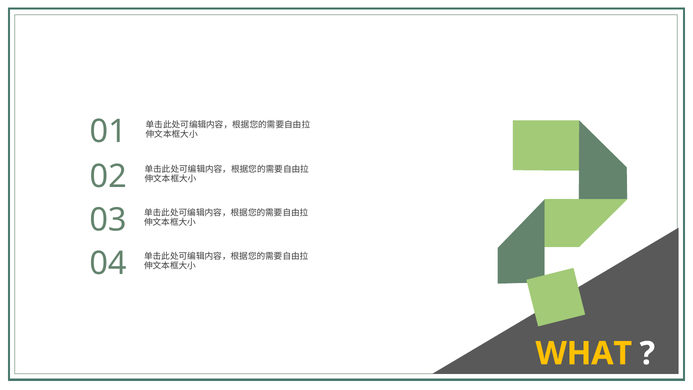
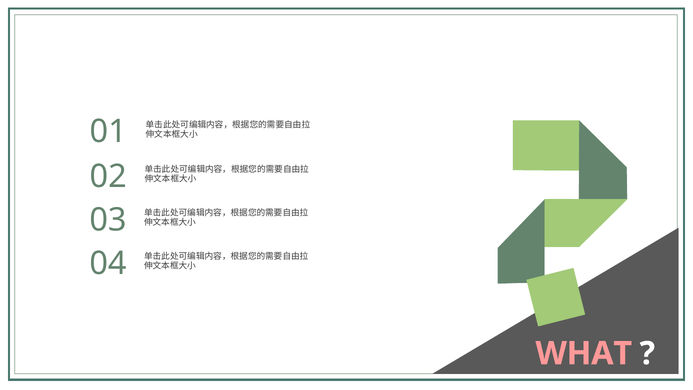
WHAT colour: yellow -> pink
